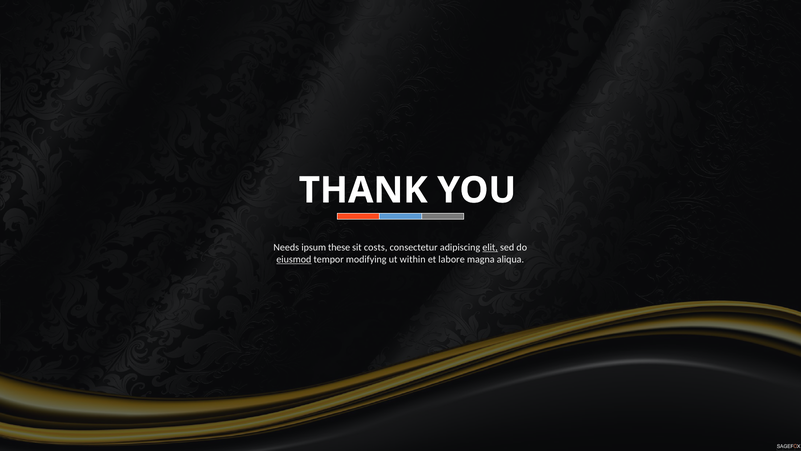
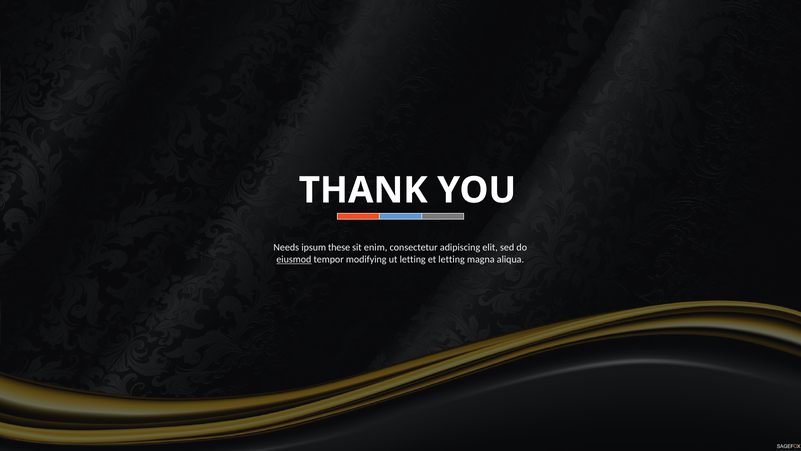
costs: costs -> enim
elit underline: present -> none
ut within: within -> letting
et labore: labore -> letting
